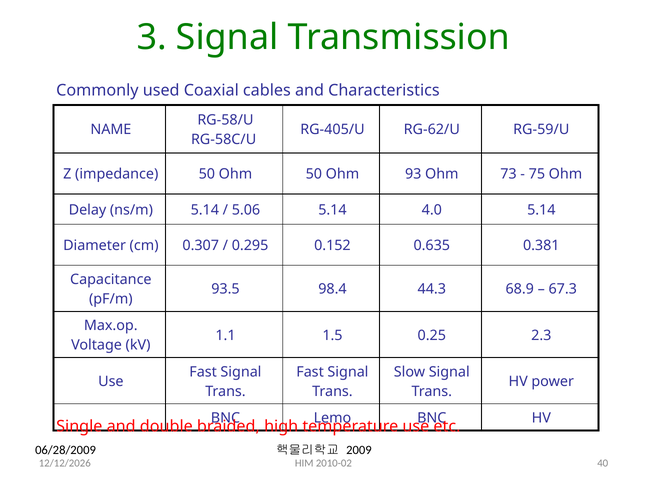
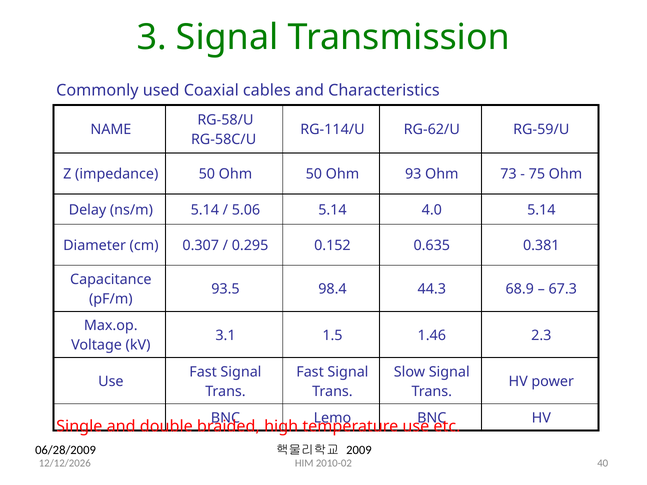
RG-405/U: RG-405/U -> RG-114/U
1.1: 1.1 -> 3.1
0.25: 0.25 -> 1.46
